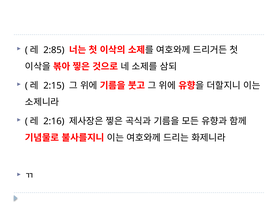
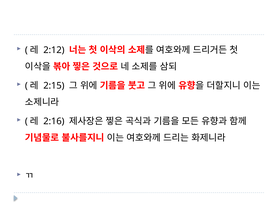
2:85: 2:85 -> 2:12
